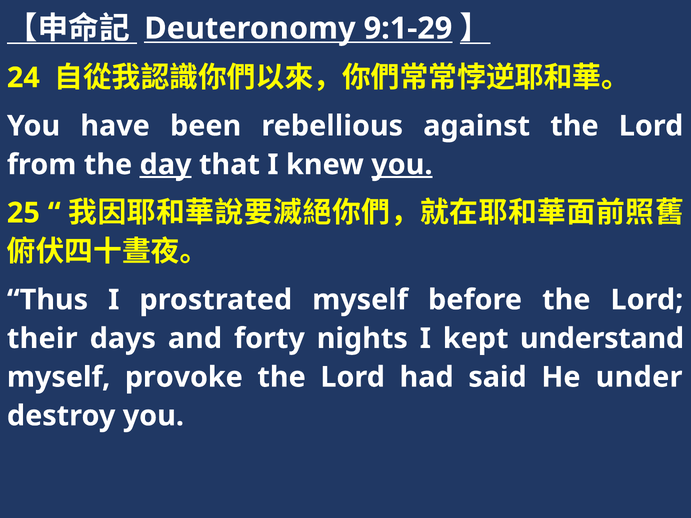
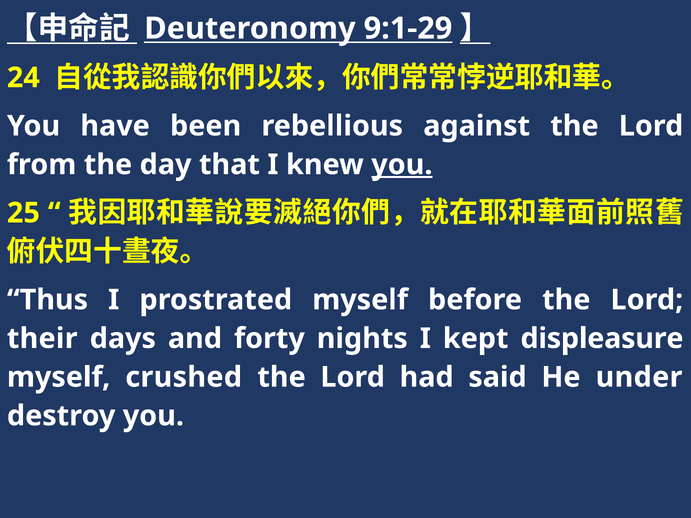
day underline: present -> none
understand: understand -> displeasure
provoke: provoke -> crushed
